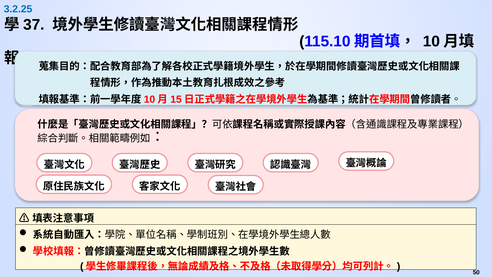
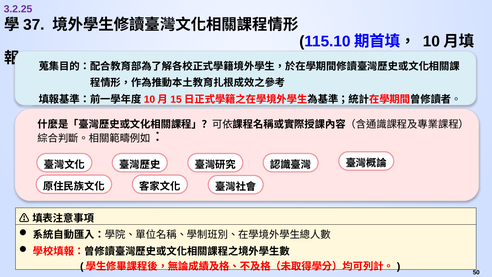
3.2.25 colour: blue -> purple
